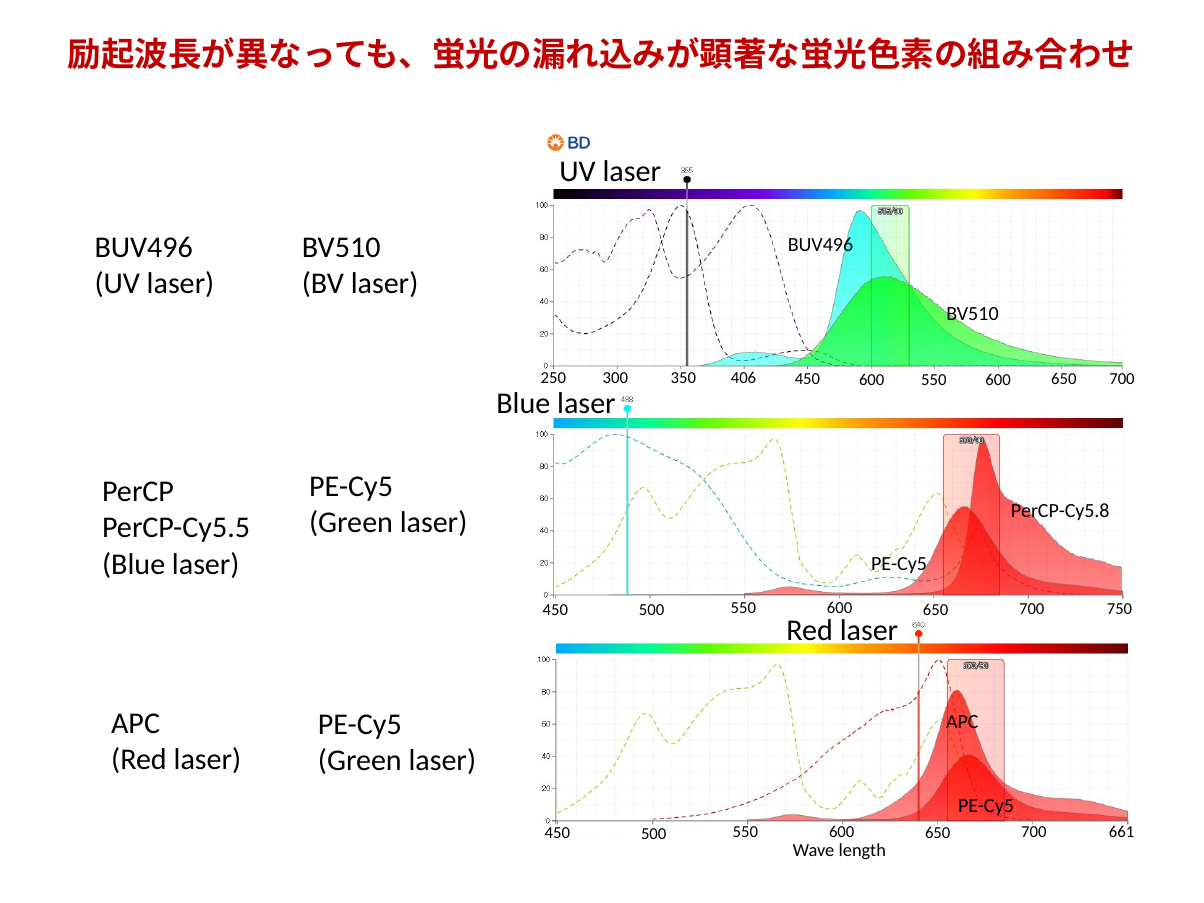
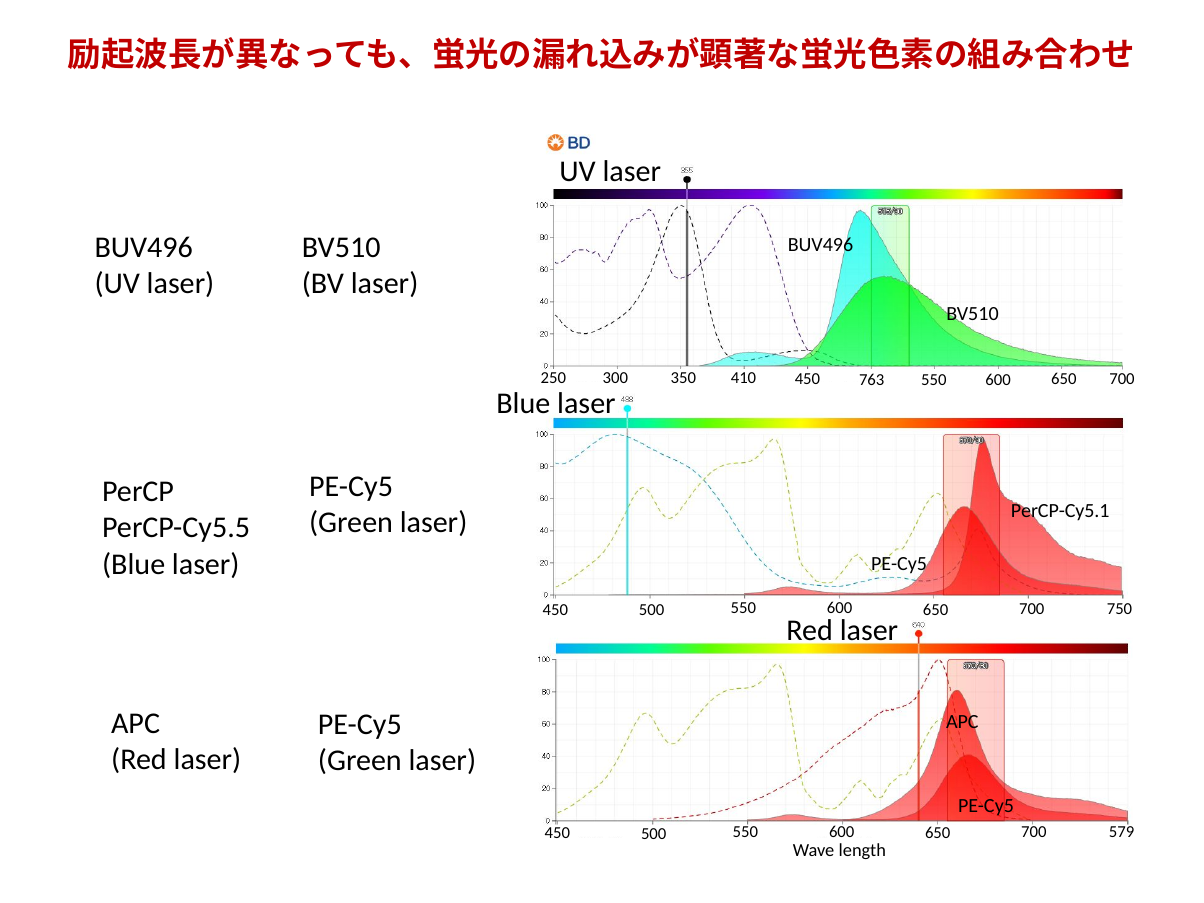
406: 406 -> 410
450 600: 600 -> 763
PerCP-Cy5.8: PerCP-Cy5.8 -> PerCP-Cy5.1
661: 661 -> 579
